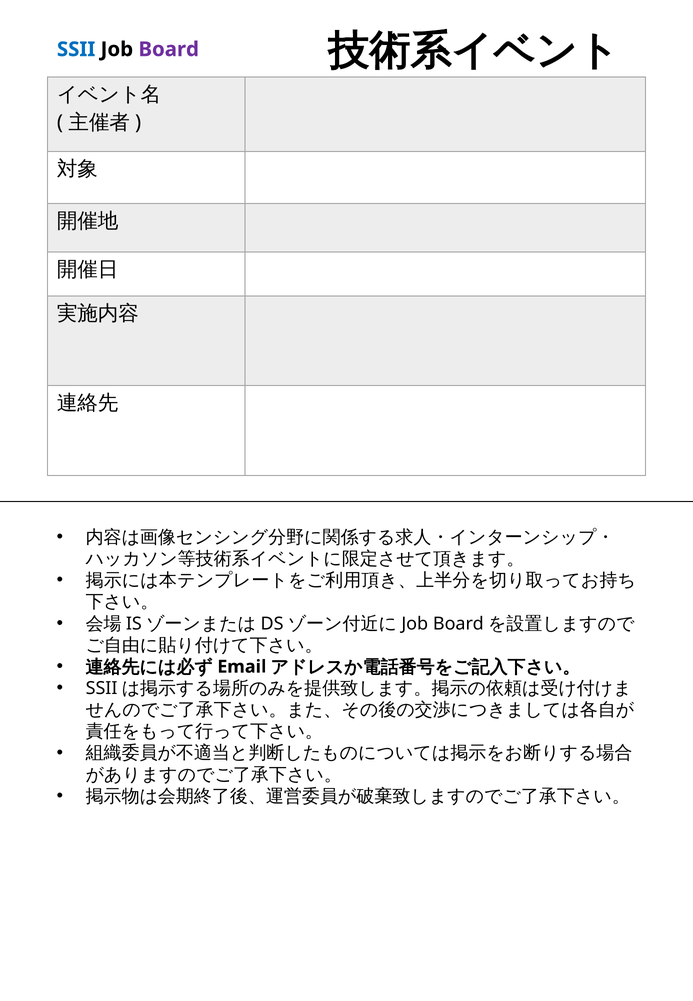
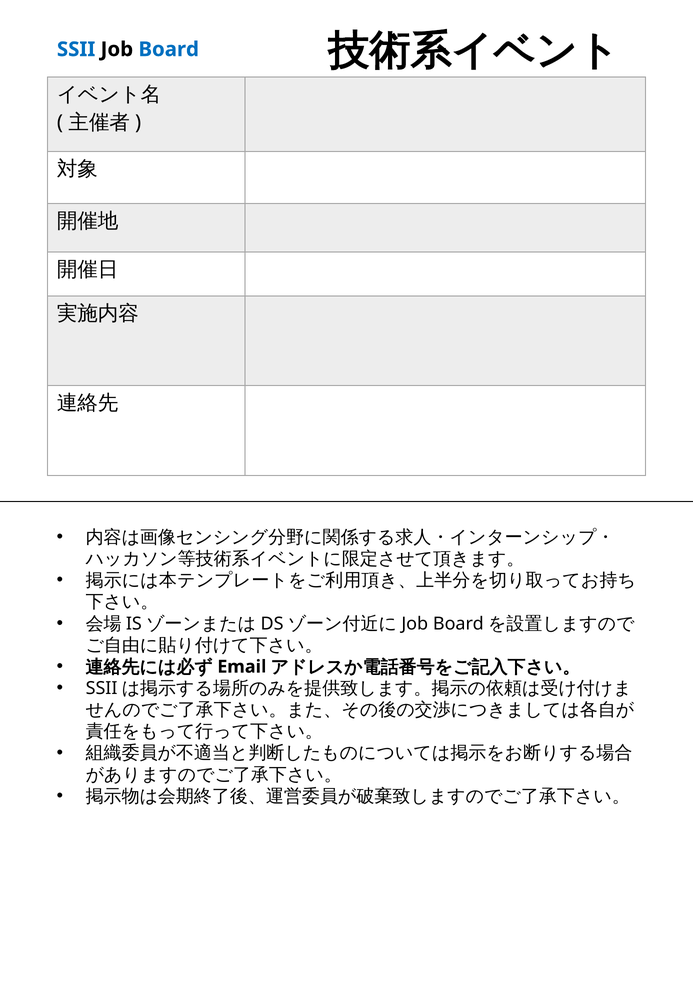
Board colour: purple -> blue
